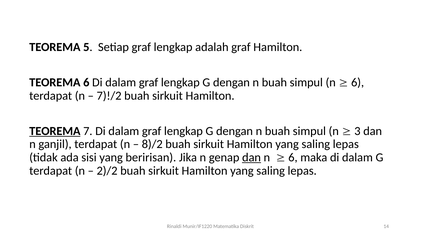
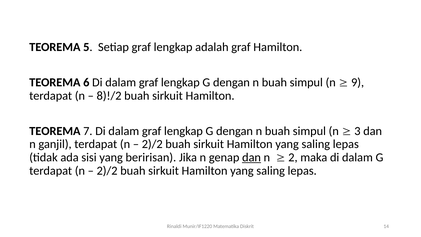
6 at (358, 82): 6 -> 9
7)!/2: 7)!/2 -> 8)!/2
TEOREMA at (55, 131) underline: present -> none
8)/2 at (152, 144): 8)/2 -> 2)/2
6 at (293, 157): 6 -> 2
